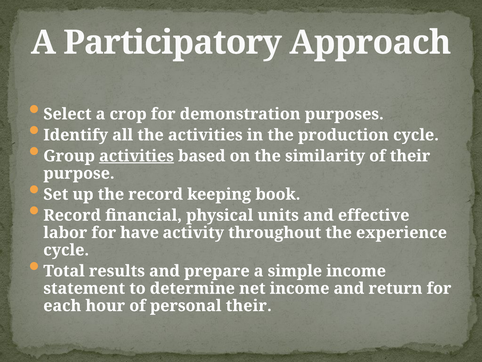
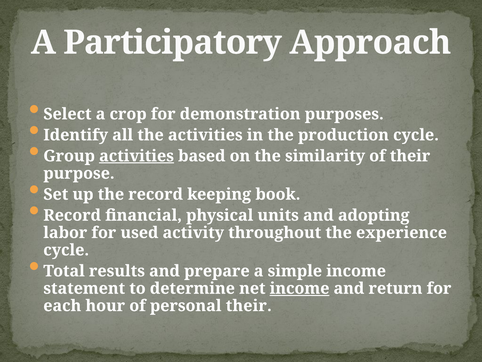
effective: effective -> adopting
have: have -> used
income at (300, 288) underline: none -> present
